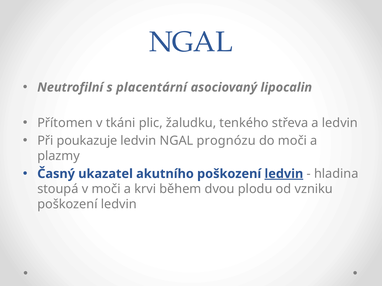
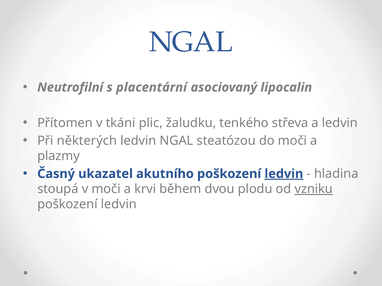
poukazuje: poukazuje -> některých
prognózu: prognózu -> steatózou
vzniku underline: none -> present
